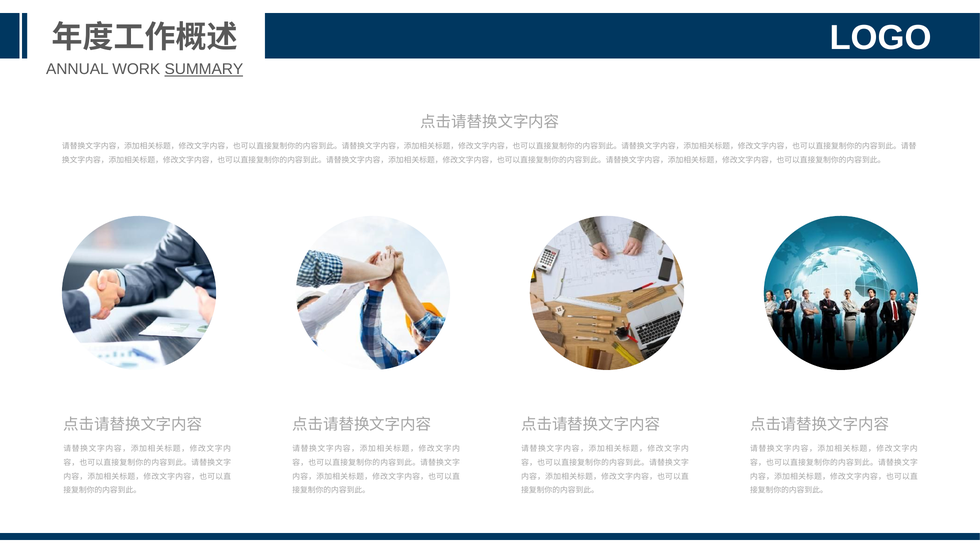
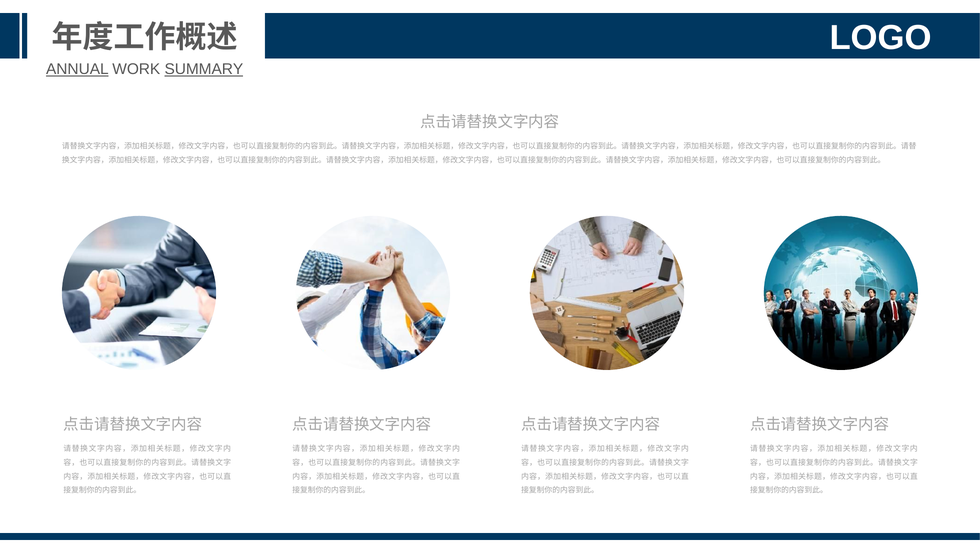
ANNUAL underline: none -> present
